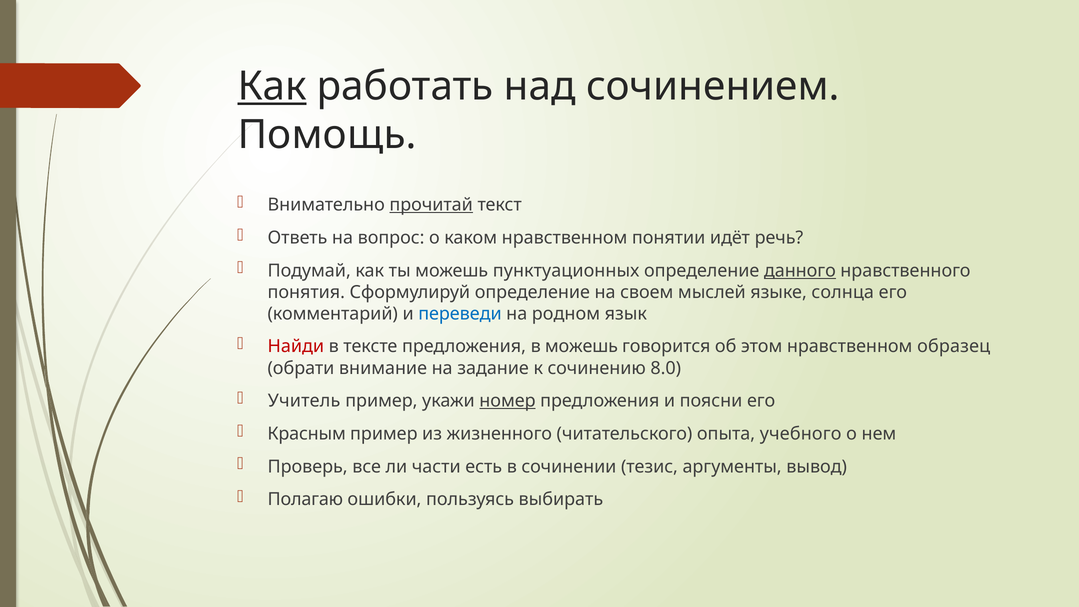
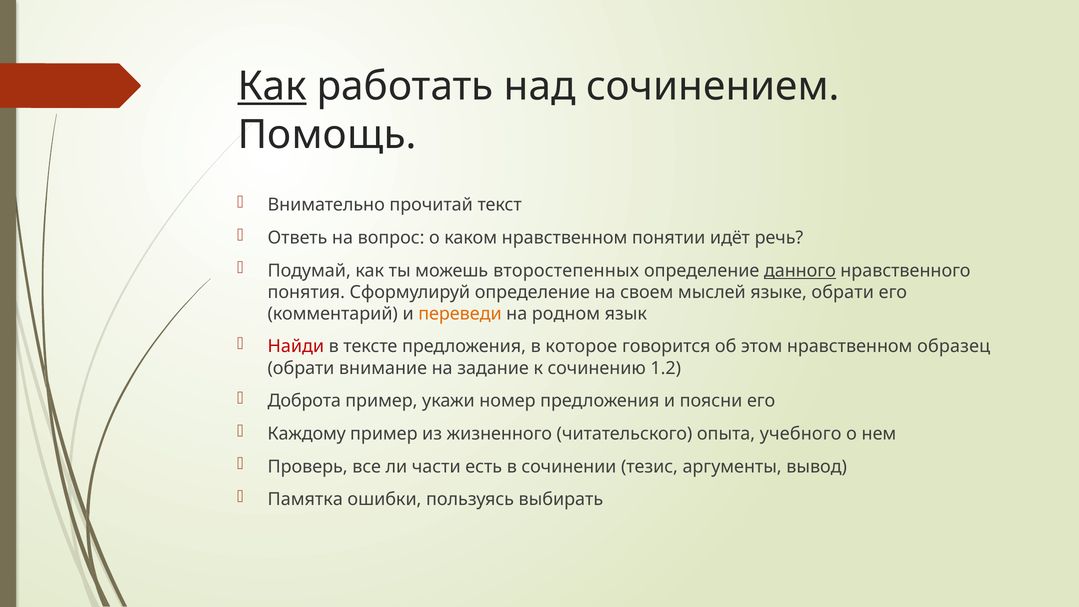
прочитай underline: present -> none
пунктуационных: пунктуационных -> второстепенных
языке солнца: солнца -> обрати
переведи colour: blue -> orange
в можешь: можешь -> которое
8.0: 8.0 -> 1.2
Учитель: Учитель -> Доброта
номер underline: present -> none
Красным: Красным -> Каждому
Полагаю: Полагаю -> Памятка
